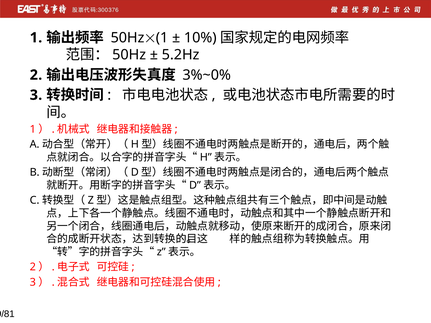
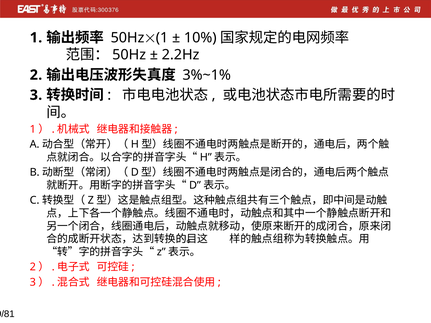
5.2Hz: 5.2Hz -> 2.2Hz
3%~0%: 3%~0% -> 3%~1%
